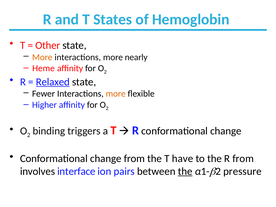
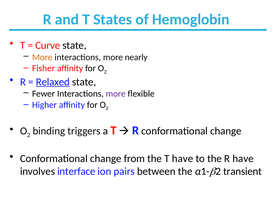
Other: Other -> Curve
Heme: Heme -> Fisher
more at (116, 94) colour: orange -> purple
R from: from -> have
the at (185, 171) underline: present -> none
pressure: pressure -> transient
